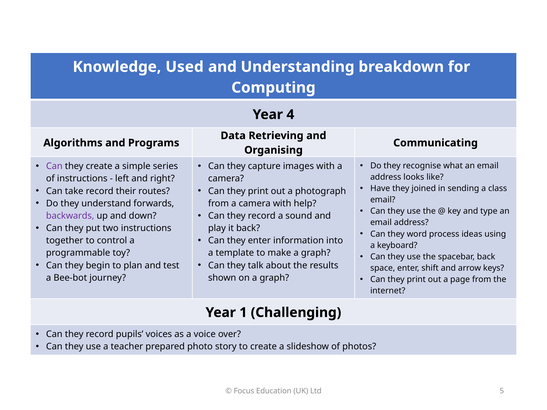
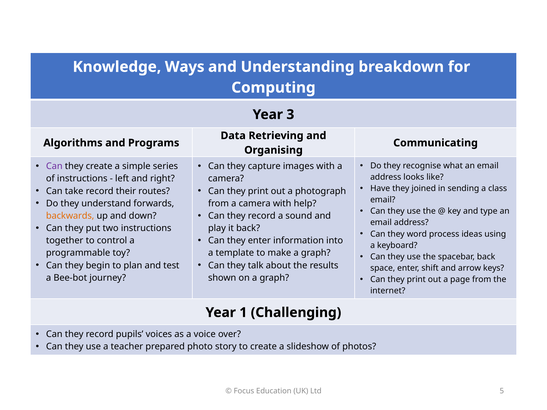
Used: Used -> Ways
4: 4 -> 3
backwards colour: purple -> orange
